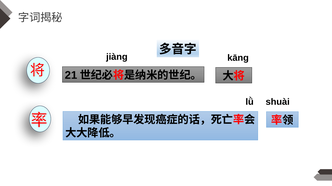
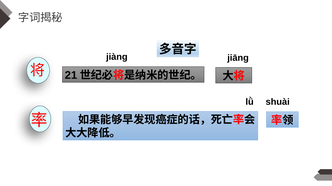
kāng: kāng -> jiāng
